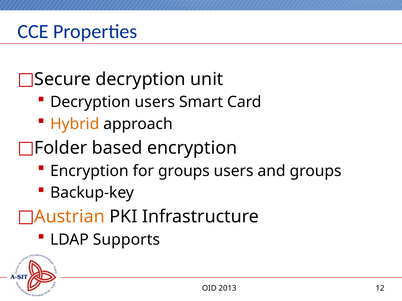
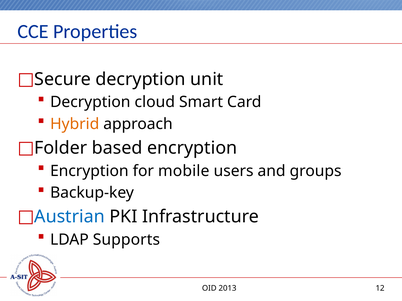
Decryption users: users -> cloud
for groups: groups -> mobile
Austrian colour: orange -> blue
